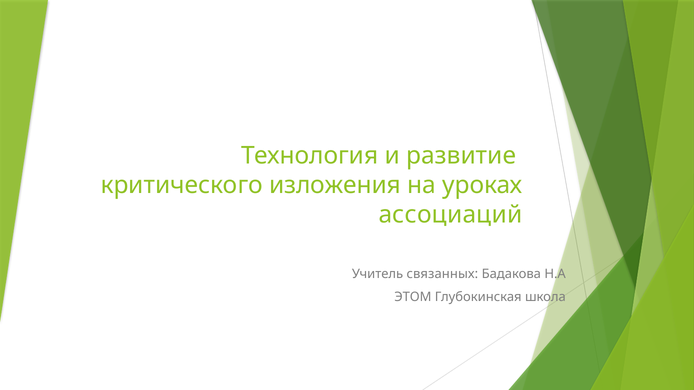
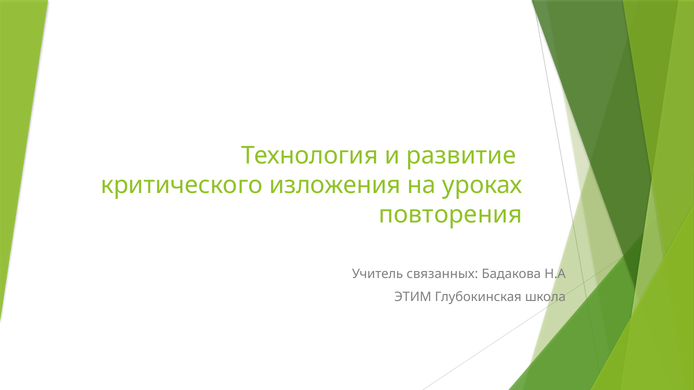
ассоциаций: ассоциаций -> повторения
ЭТОМ: ЭТОМ -> ЭТИМ
